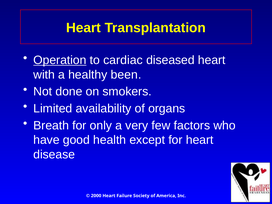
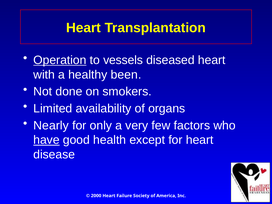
cardiac: cardiac -> vessels
Breath: Breath -> Nearly
have underline: none -> present
